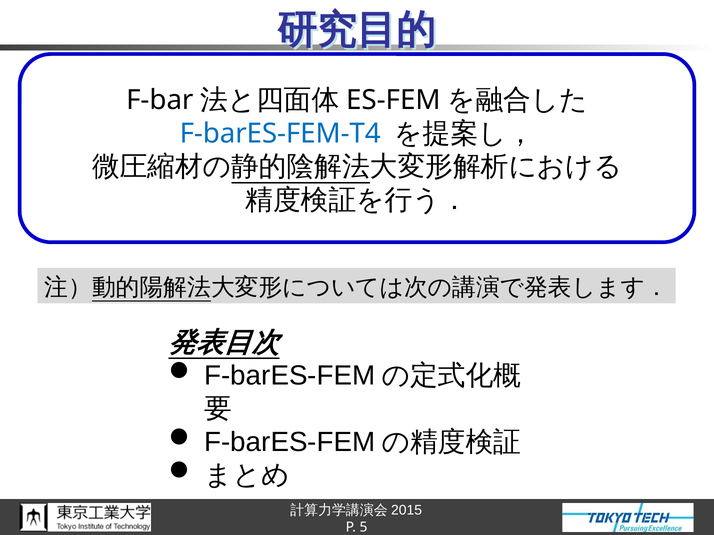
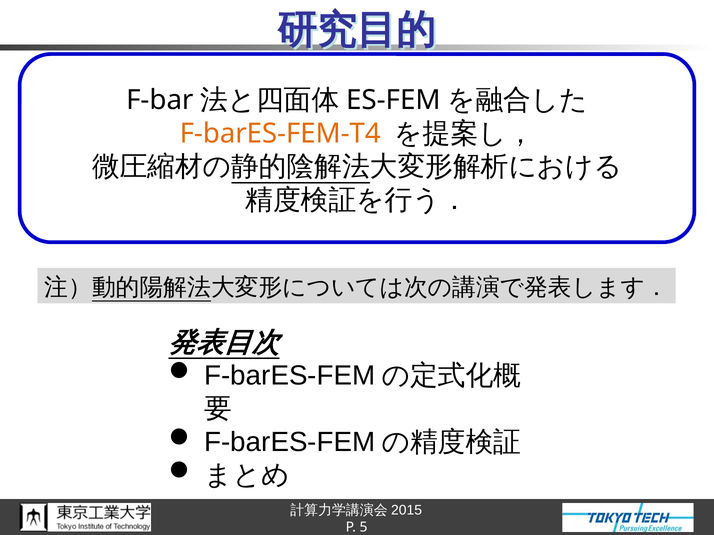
F-barES-FEM-T4 colour: blue -> orange
